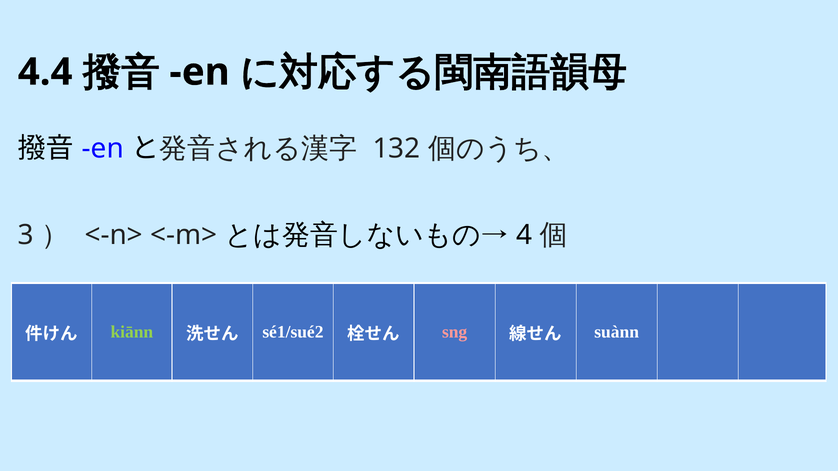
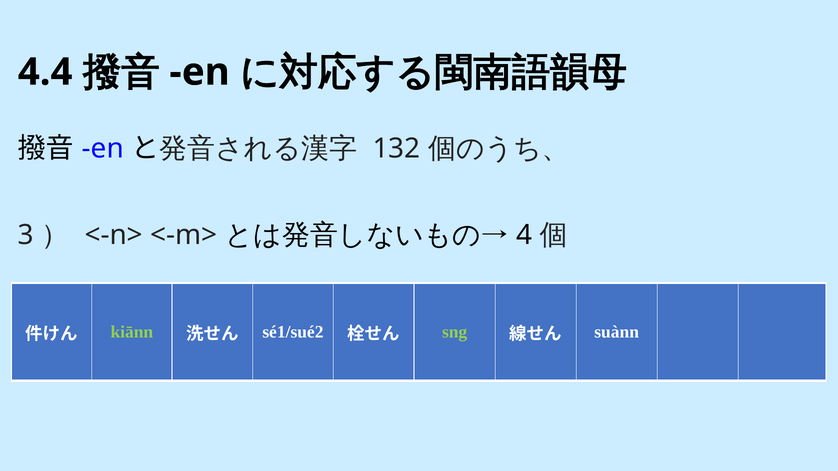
sng colour: pink -> light green
